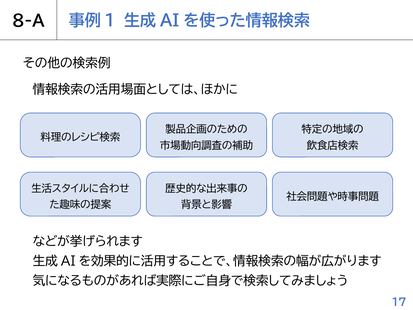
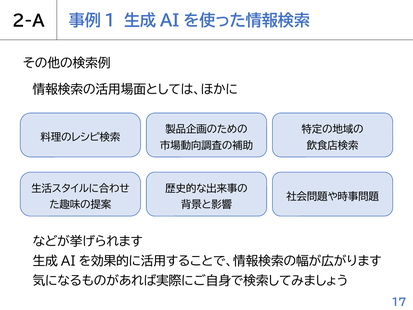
8-A: 8-A -> 2-A
